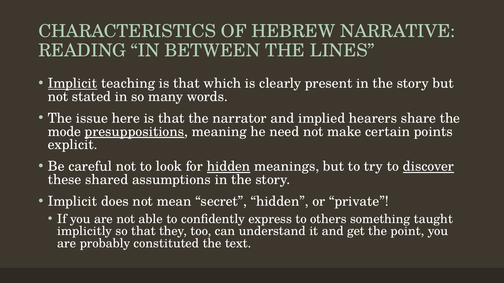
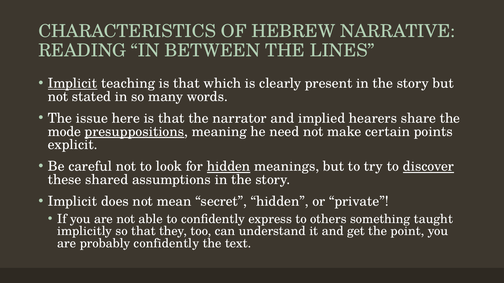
probably constituted: constituted -> confidently
